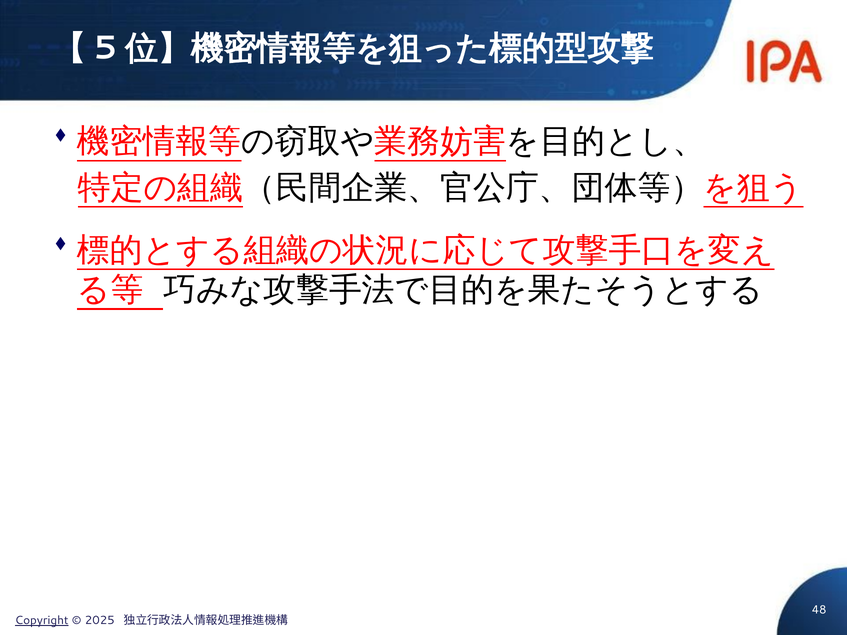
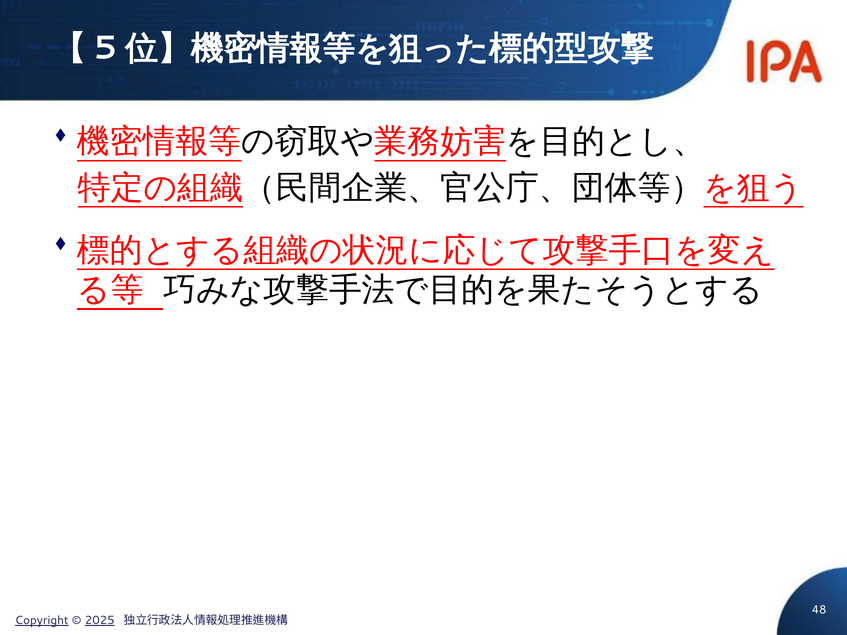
2025 underline: none -> present
